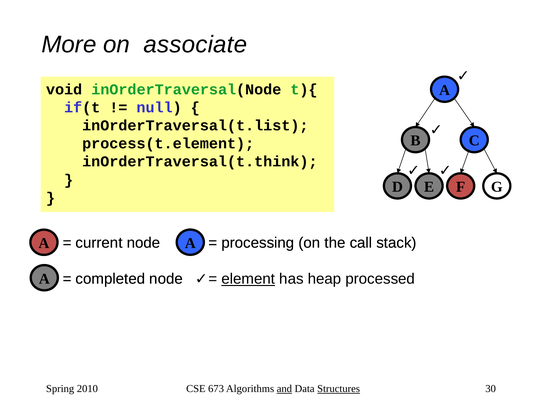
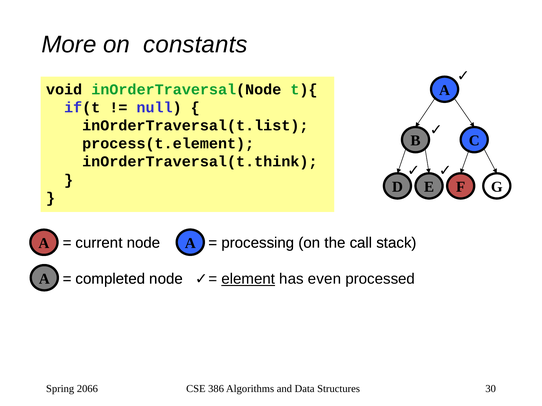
associate: associate -> constants
heap: heap -> even
2010: 2010 -> 2066
673: 673 -> 386
and underline: present -> none
Structures underline: present -> none
